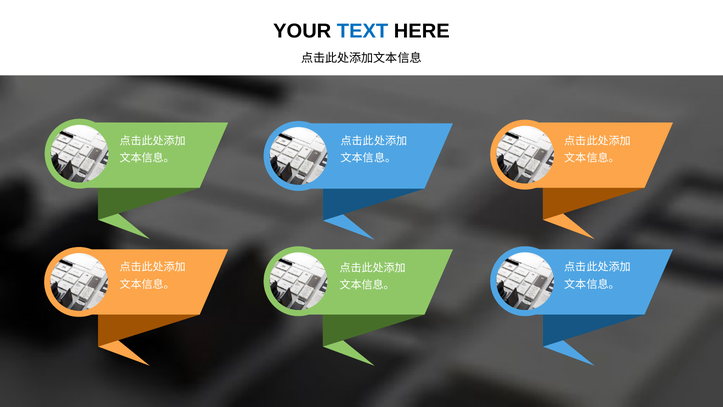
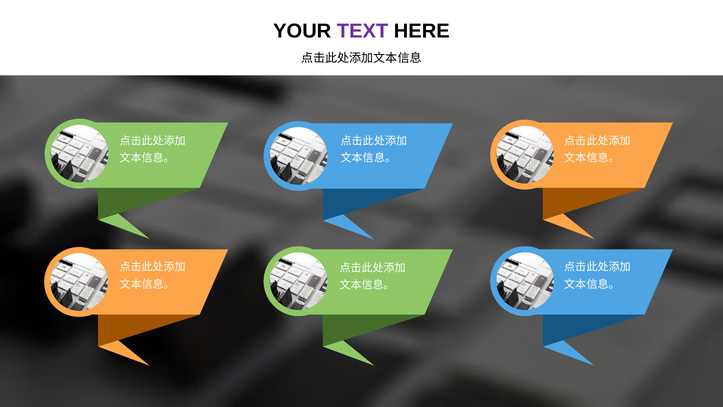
TEXT colour: blue -> purple
